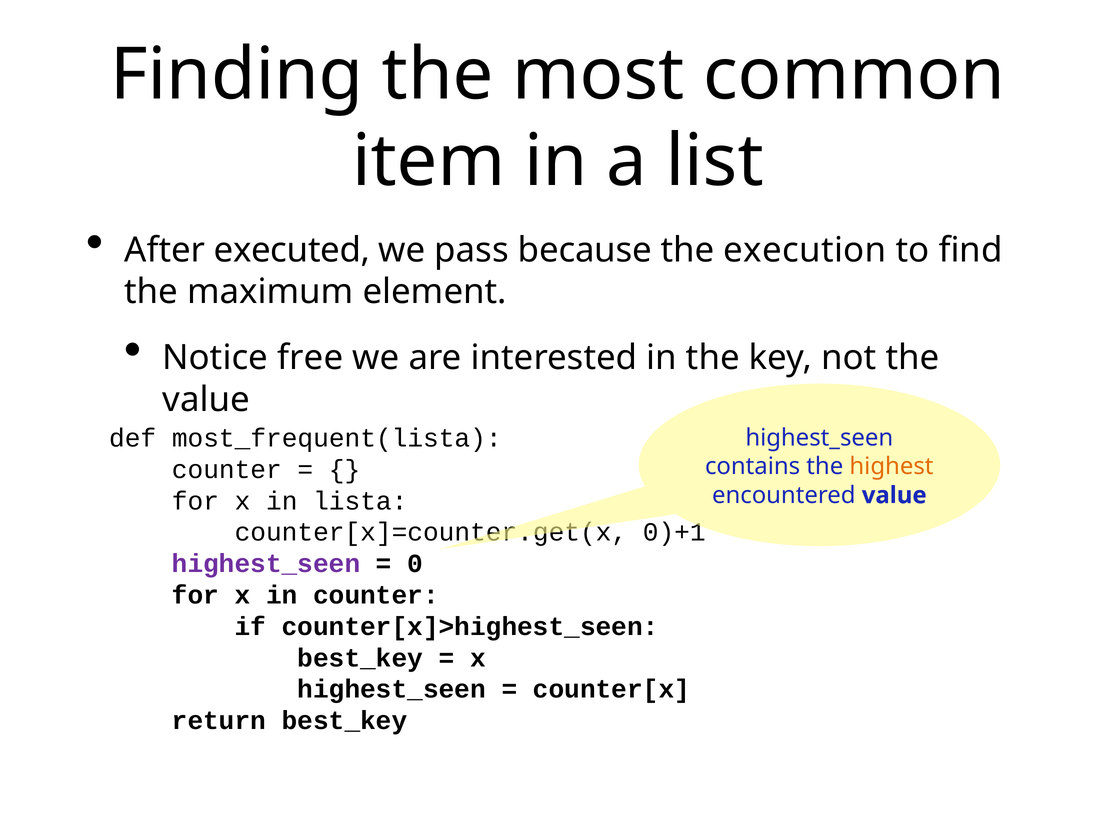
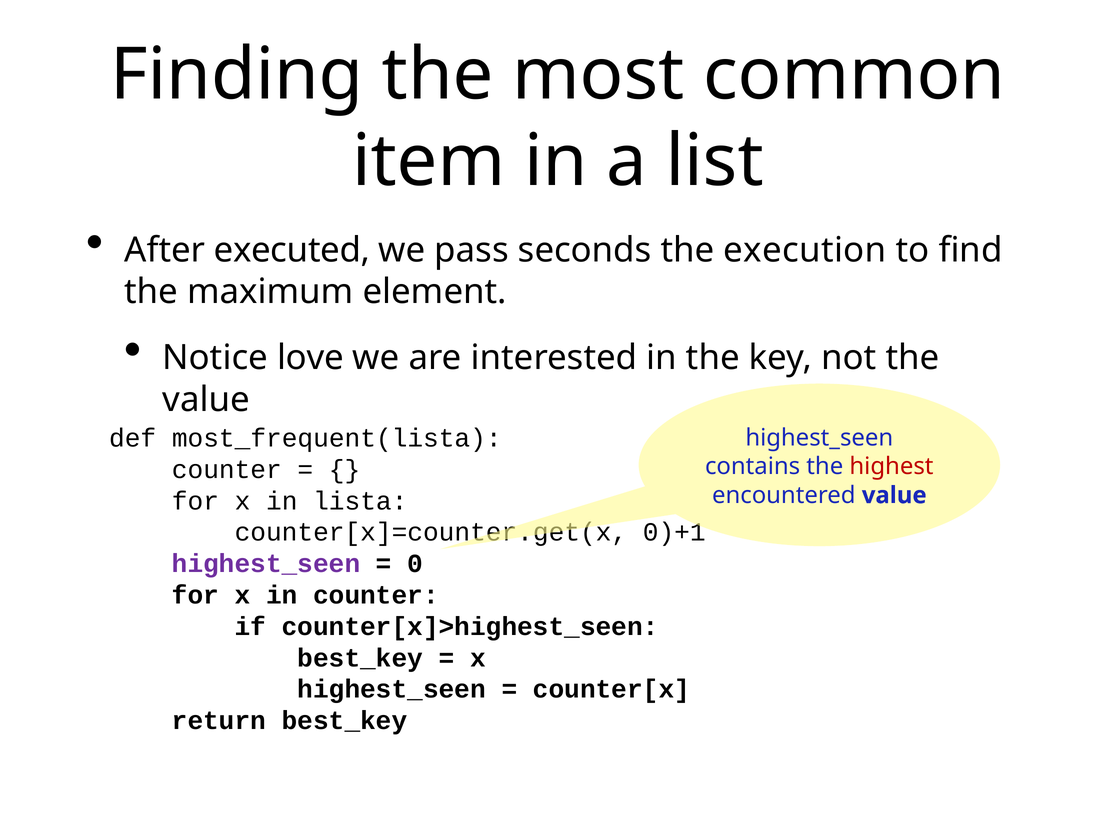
because: because -> seconds
free: free -> love
highest colour: orange -> red
